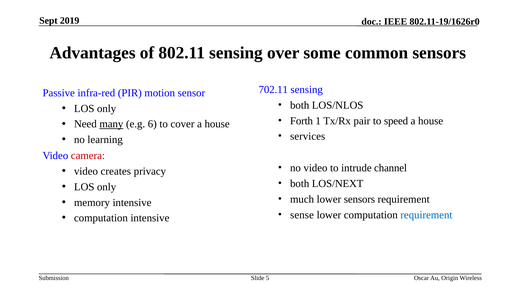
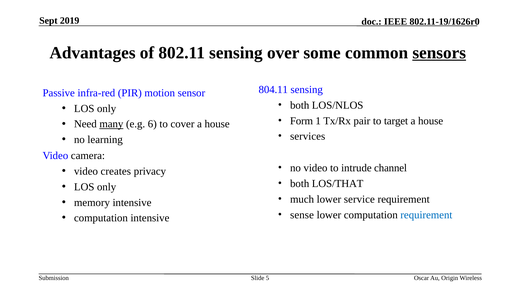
sensors at (439, 53) underline: none -> present
702.11: 702.11 -> 804.11
Forth: Forth -> Form
speed: speed -> target
camera colour: red -> black
LOS/NEXT: LOS/NEXT -> LOS/THAT
lower sensors: sensors -> service
